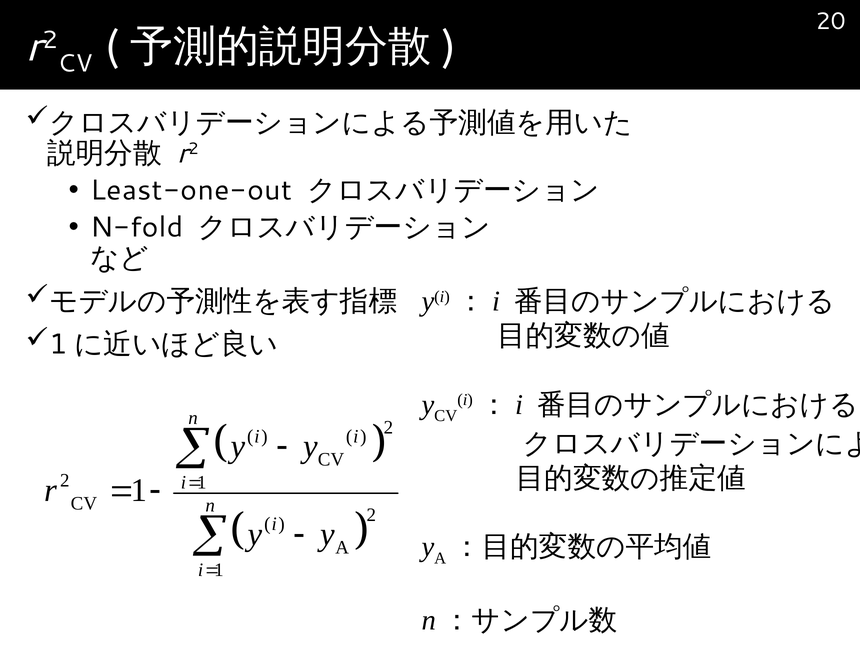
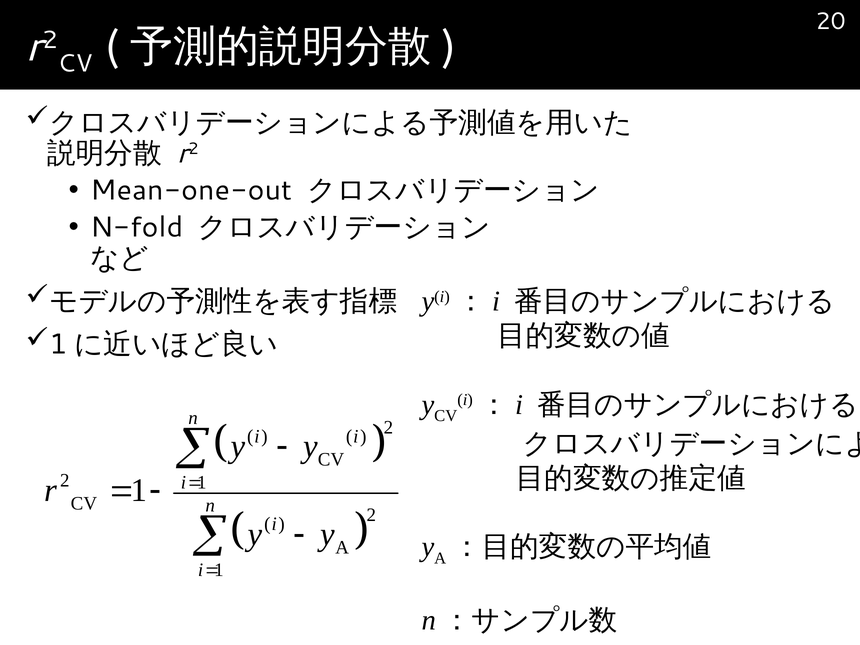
Least-one-out: Least-one-out -> Mean-one-out
